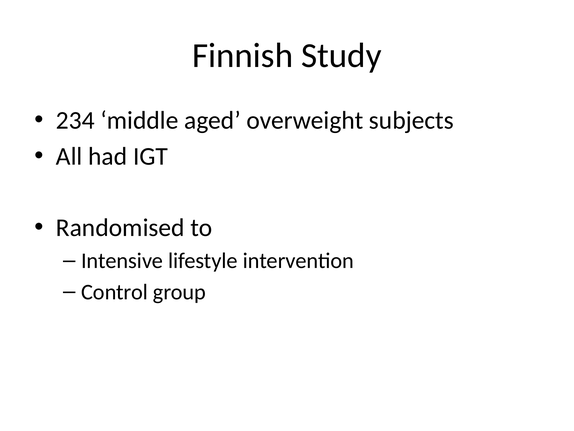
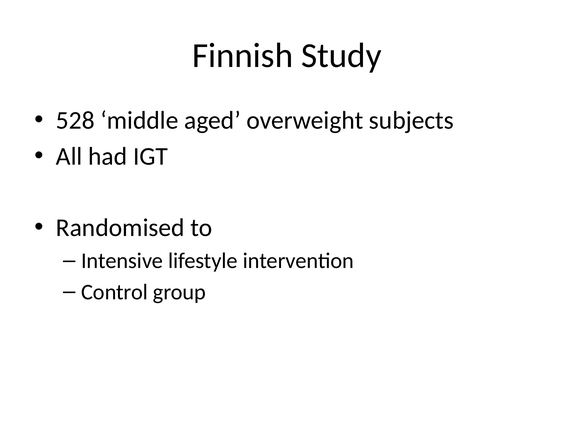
234: 234 -> 528
